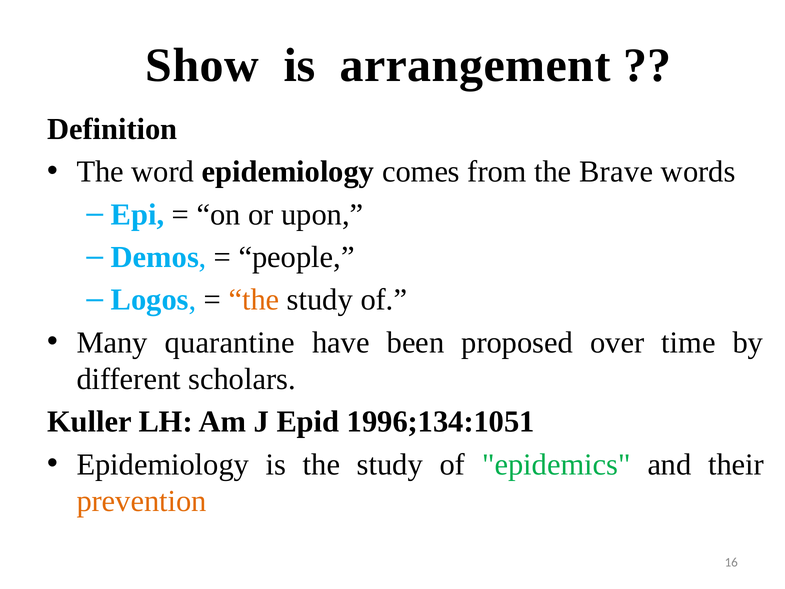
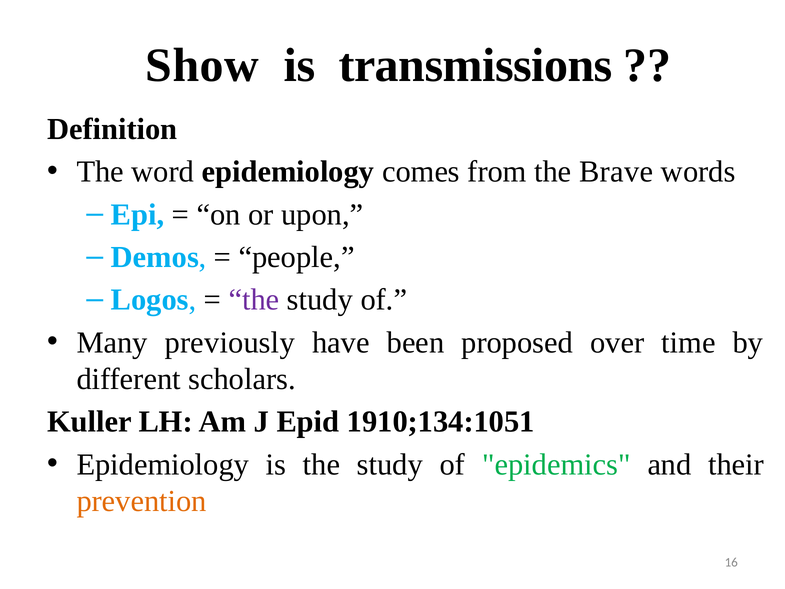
arrangement: arrangement -> transmissions
the at (254, 300) colour: orange -> purple
quarantine: quarantine -> previously
1996;134:1051: 1996;134:1051 -> 1910;134:1051
